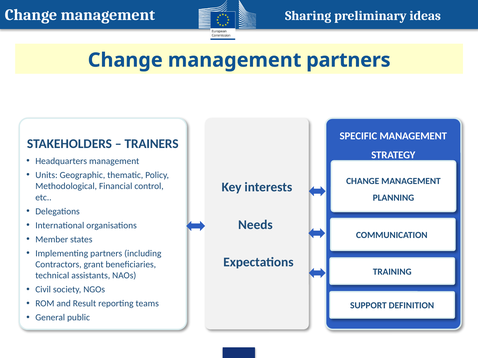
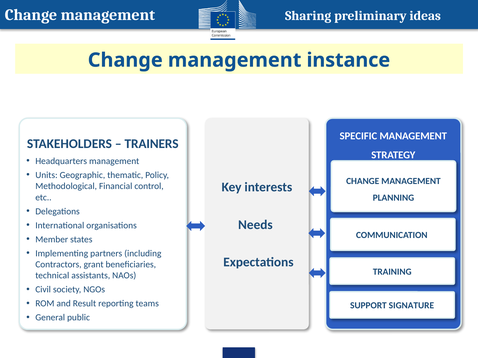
management partners: partners -> instance
DEFINITION: DEFINITION -> SIGNATURE
